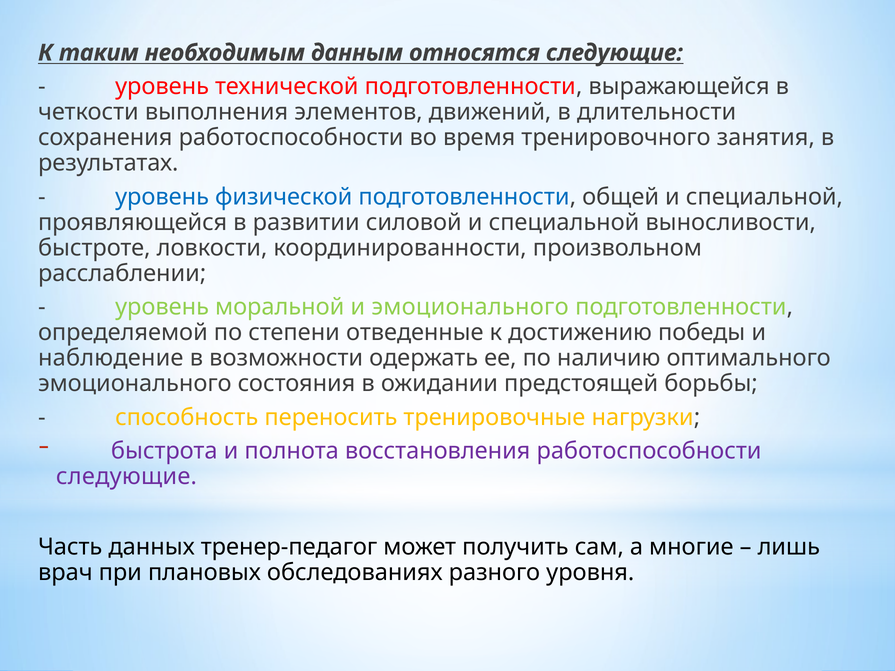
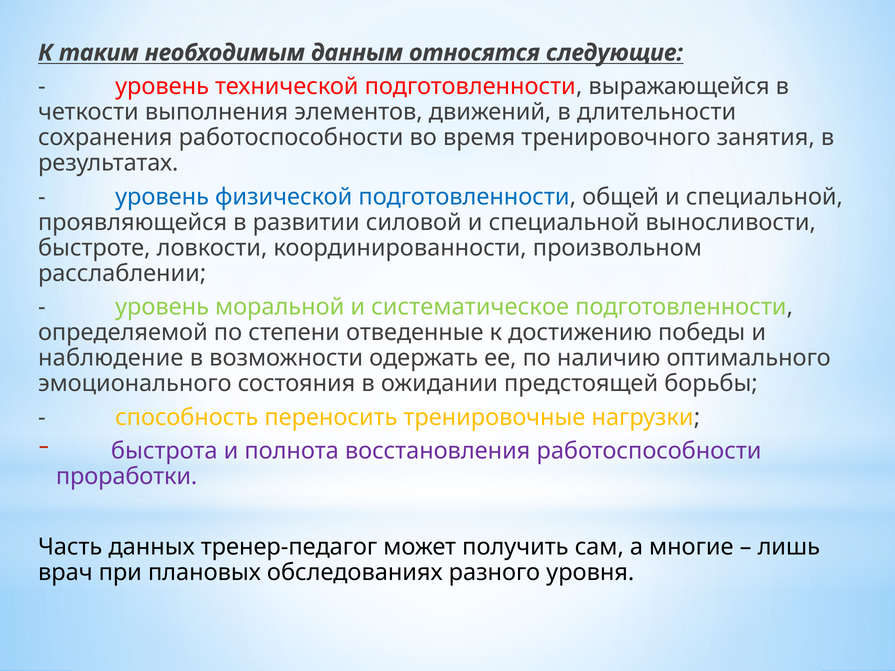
и эмоционального: эмоционального -> систематическое
следующие at (126, 477): следующие -> проработки
